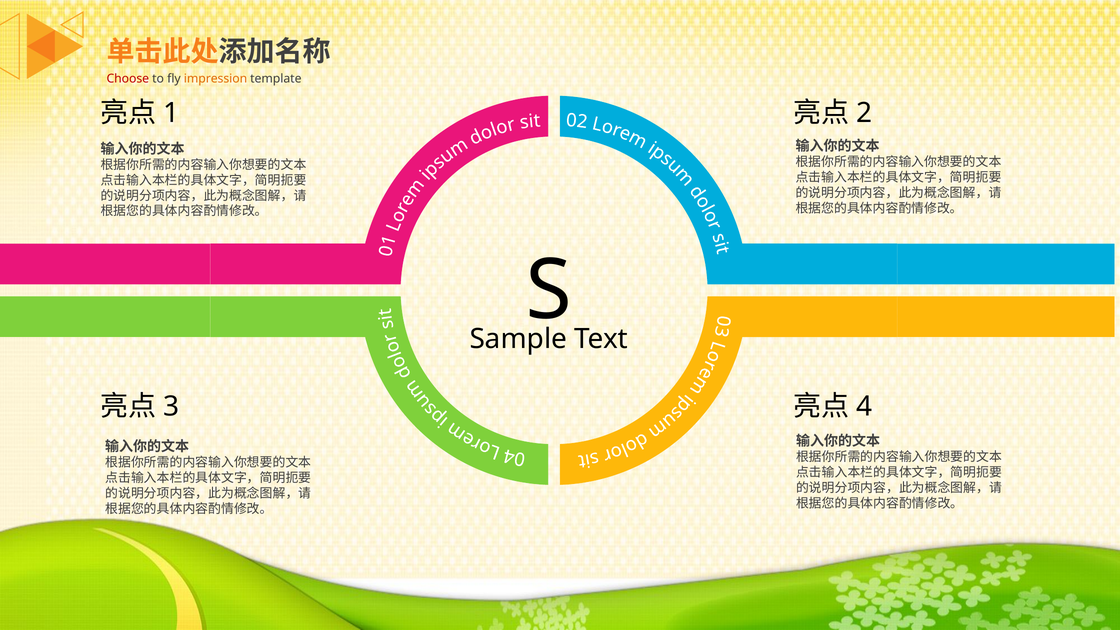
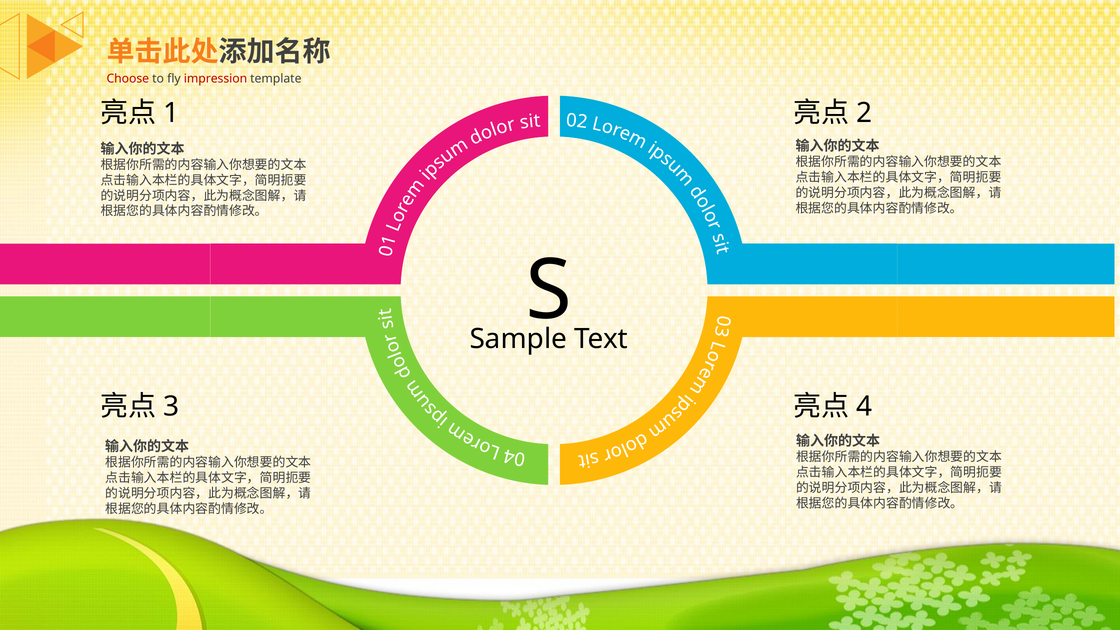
impression colour: orange -> red
